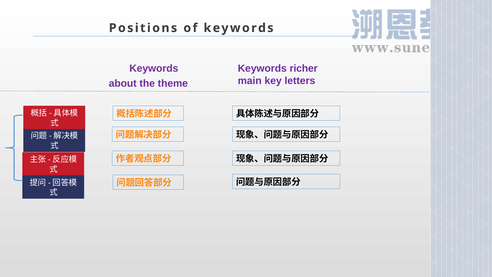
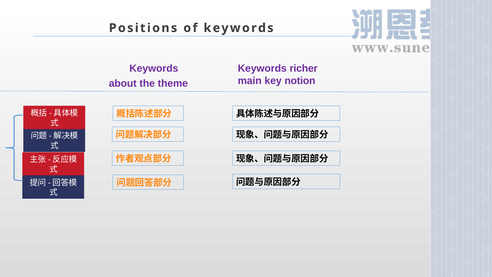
letters: letters -> notion
